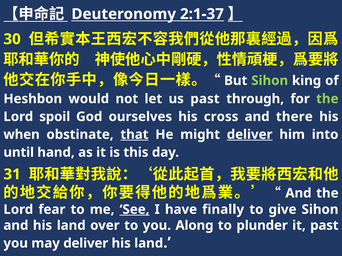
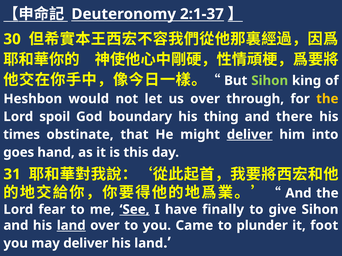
us past: past -> over
the at (327, 99) colour: light green -> yellow
ourselves: ourselves -> boundary
cross: cross -> thing
when: when -> times
that underline: present -> none
until: until -> goes
land at (71, 226) underline: none -> present
Along: Along -> Came
it past: past -> foot
